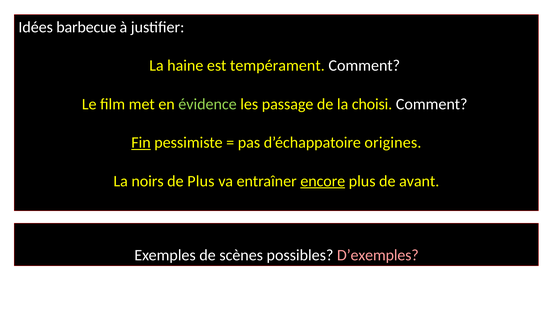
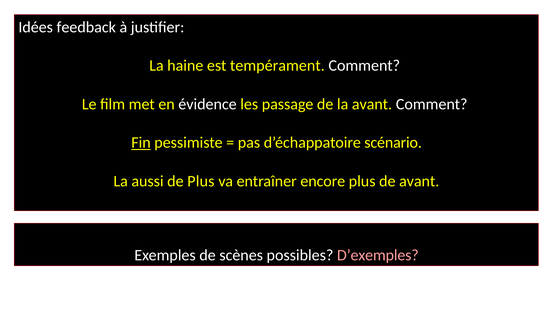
barbecue: barbecue -> feedback
évidence colour: light green -> white
la choisi: choisi -> avant
origines: origines -> scénario
noirs: noirs -> aussi
encore underline: present -> none
